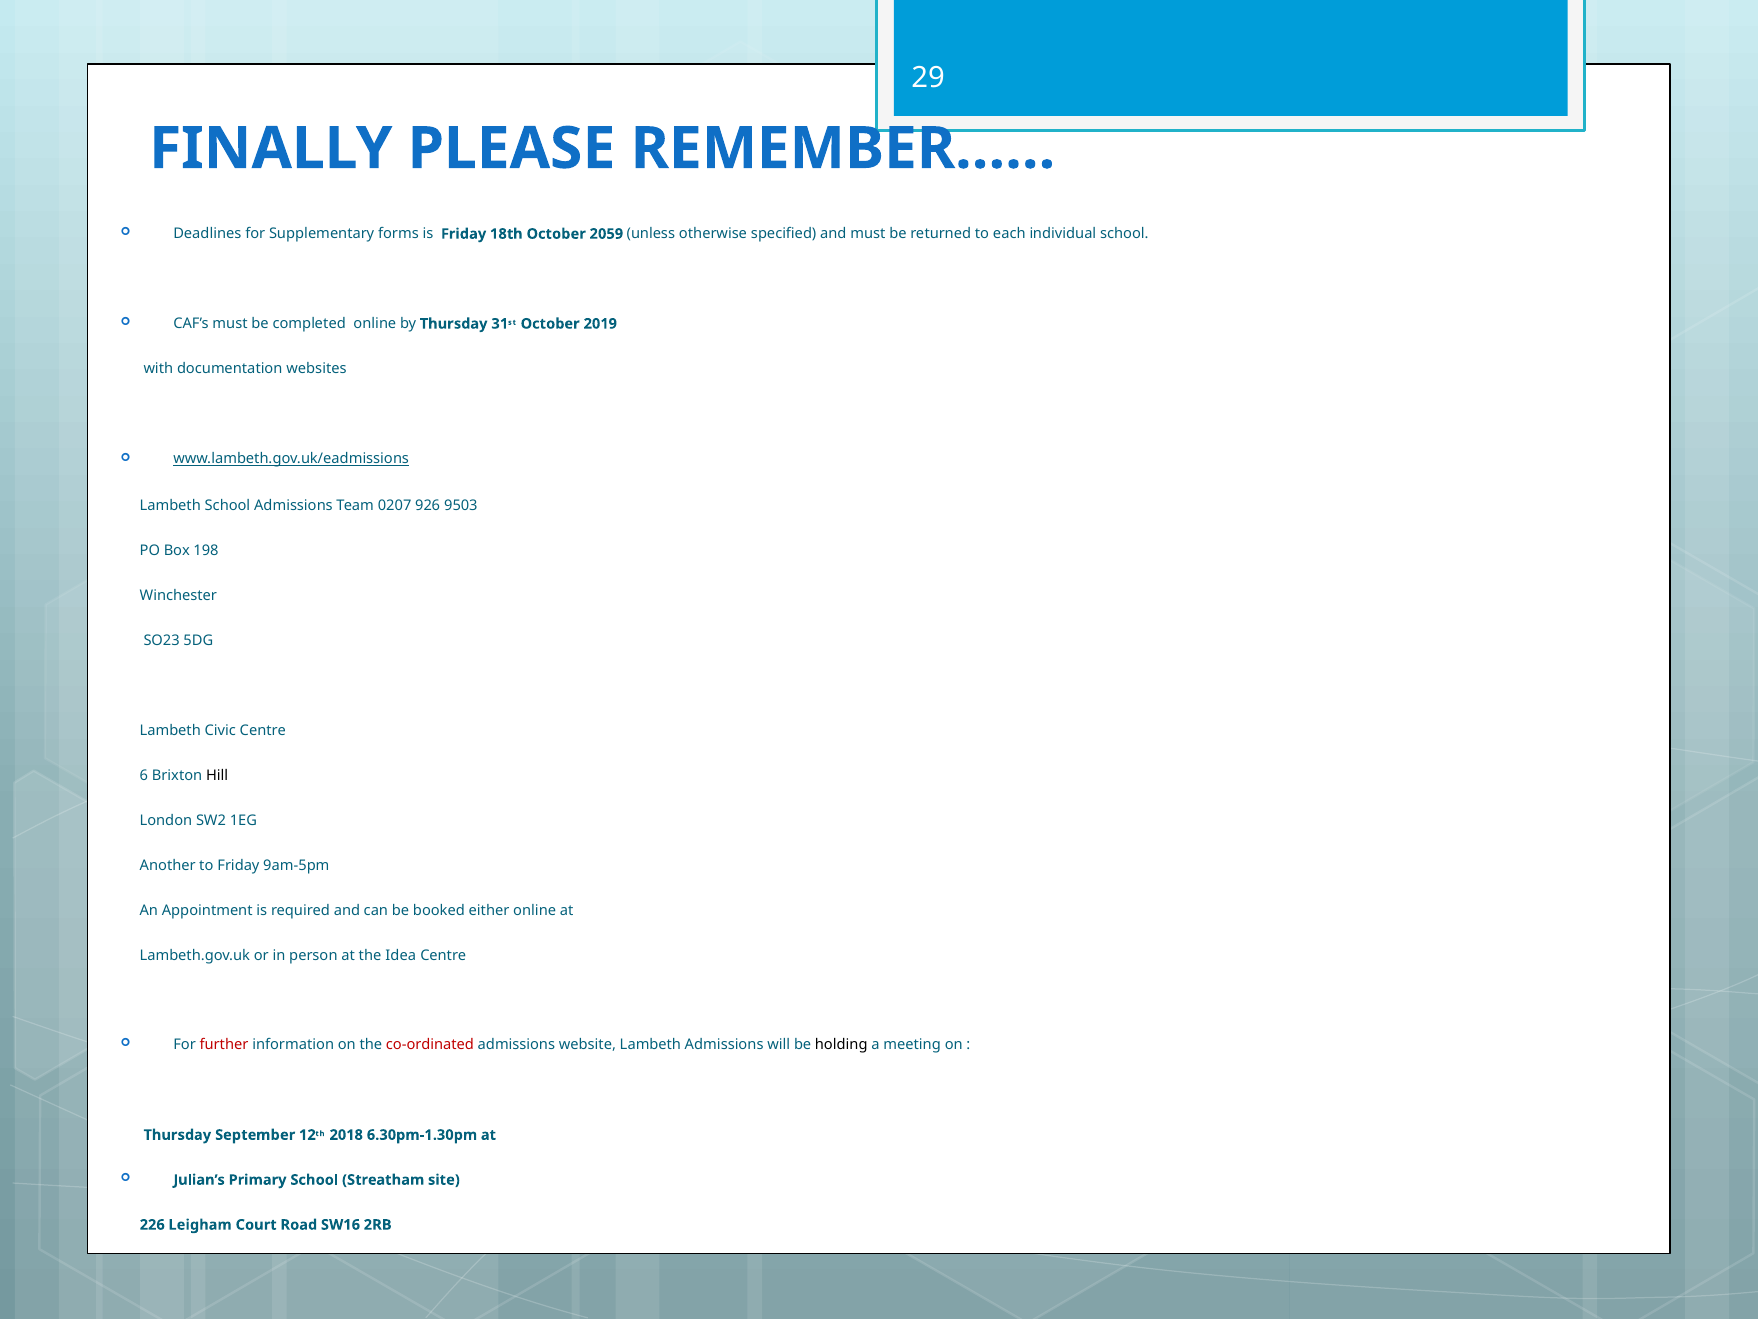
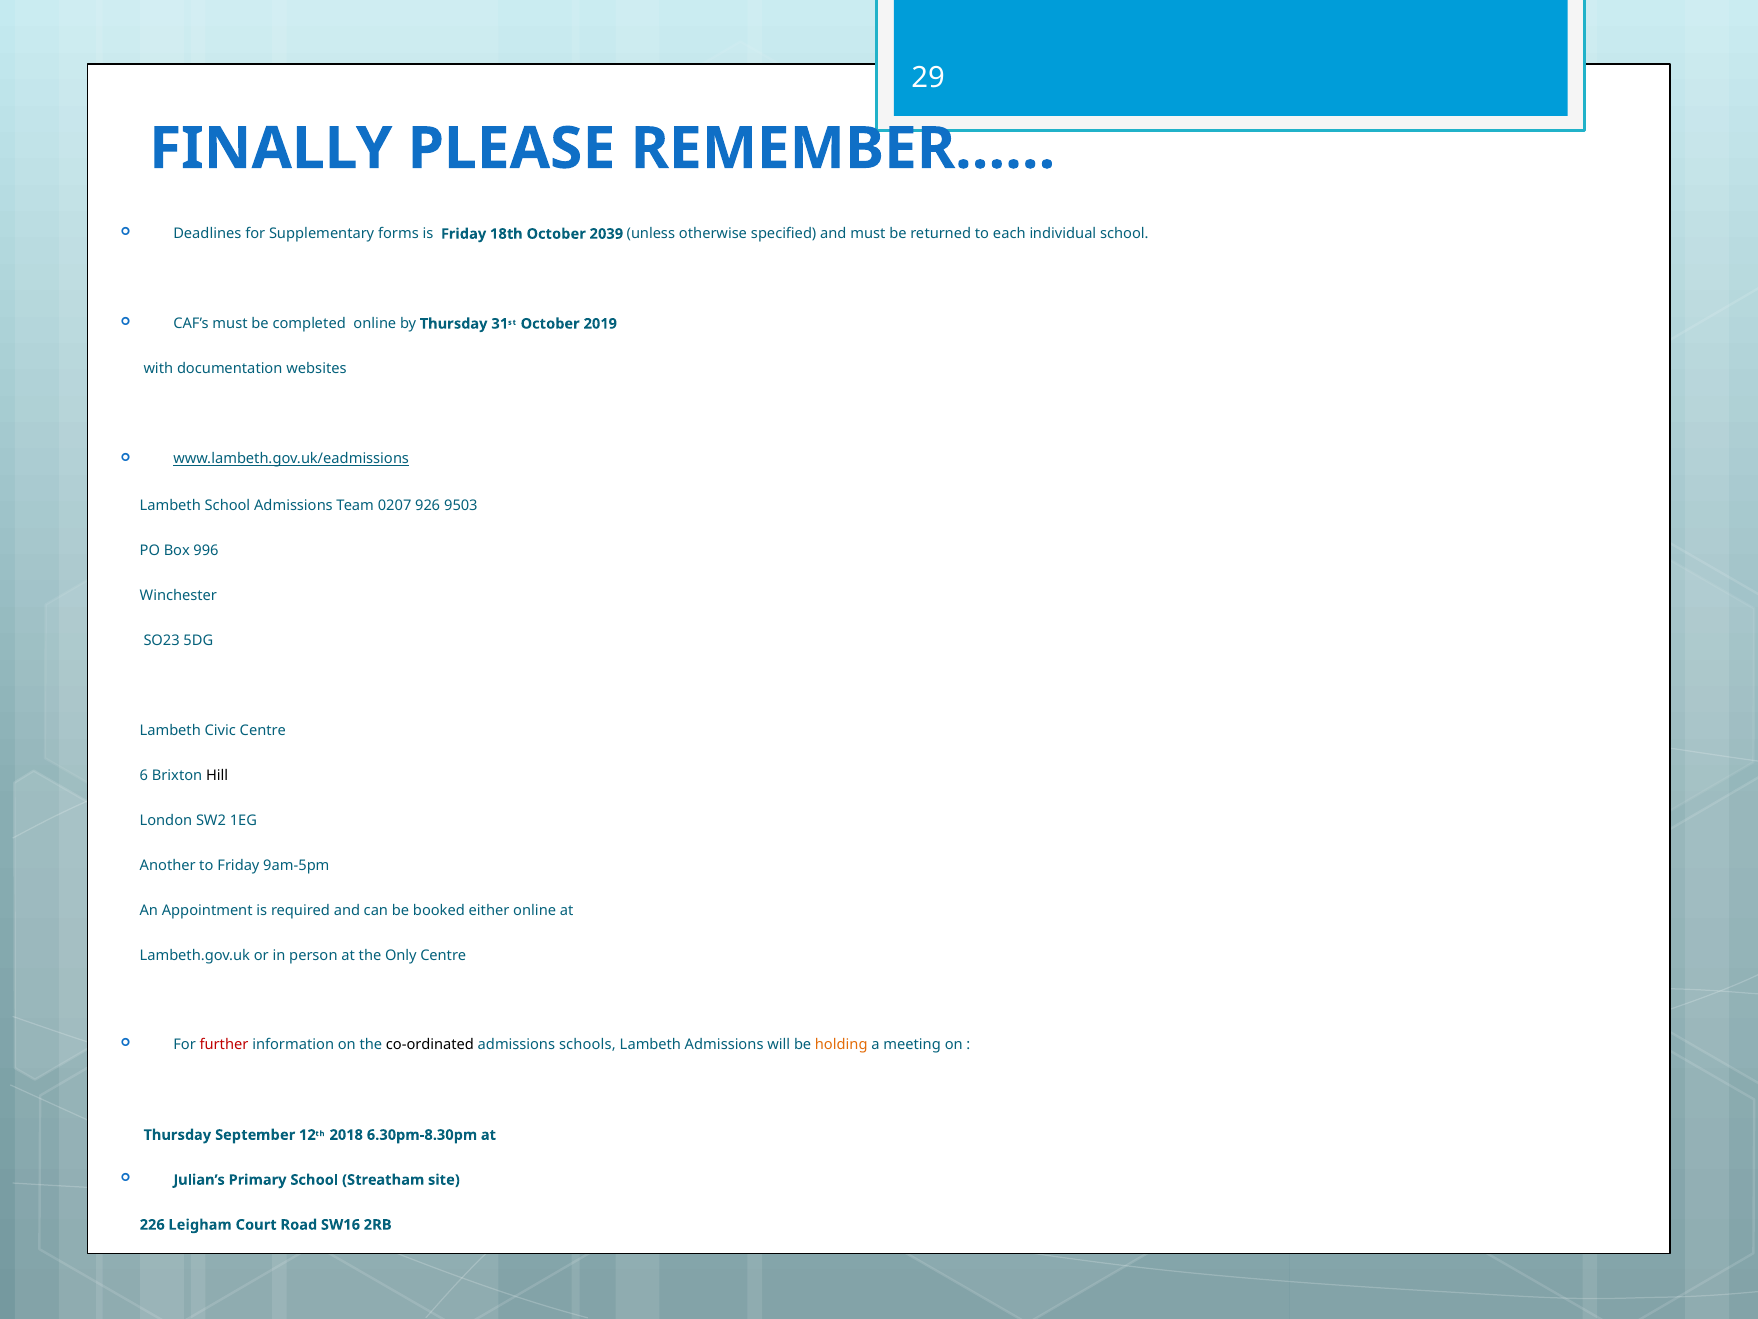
2059: 2059 -> 2039
198: 198 -> 996
Idea: Idea -> Only
co-ordinated colour: red -> black
website: website -> schools
holding colour: black -> orange
6.30pm-1.30pm: 6.30pm-1.30pm -> 6.30pm-8.30pm
